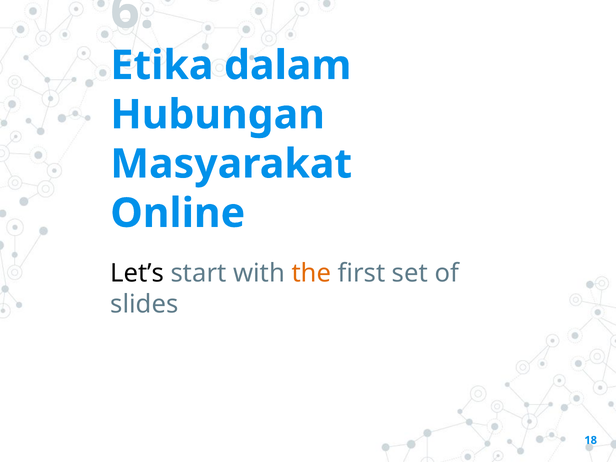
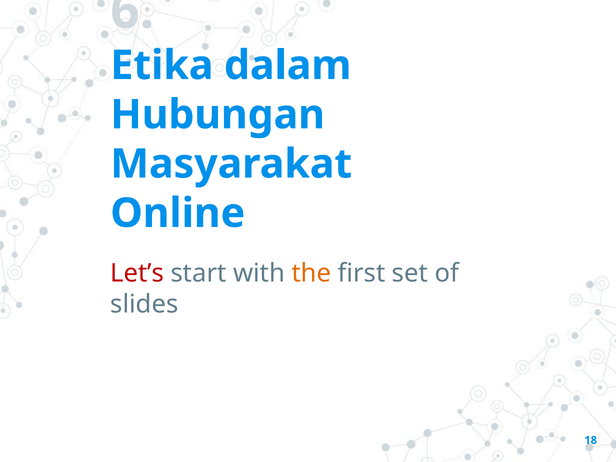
Let’s colour: black -> red
